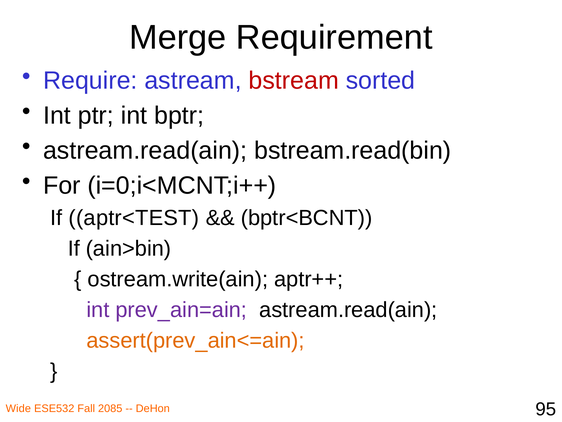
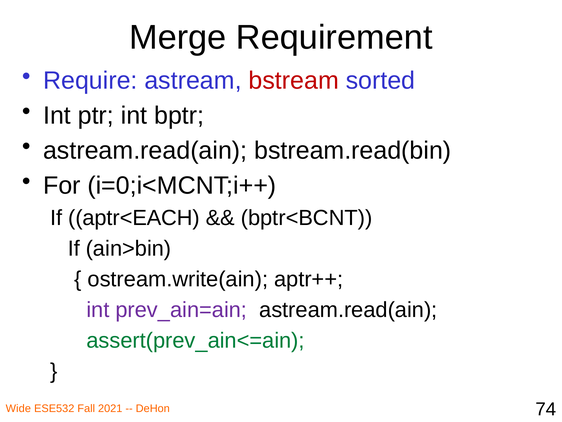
aptr<TEST: aptr<TEST -> aptr<EACH
assert(prev_ain<=ain colour: orange -> green
2085: 2085 -> 2021
95: 95 -> 74
